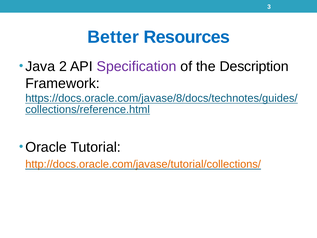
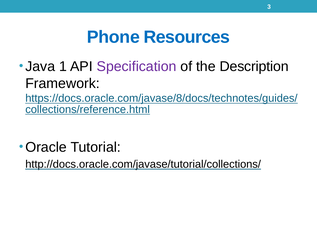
Better: Better -> Phone
2: 2 -> 1
http://docs.oracle.com/javase/tutorial/collections/ colour: orange -> black
